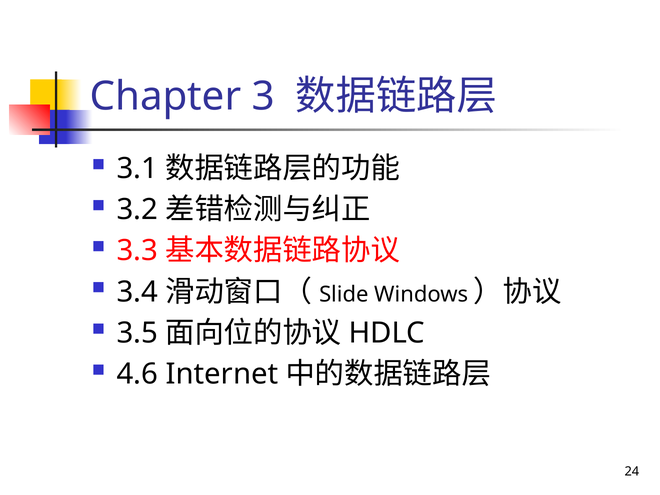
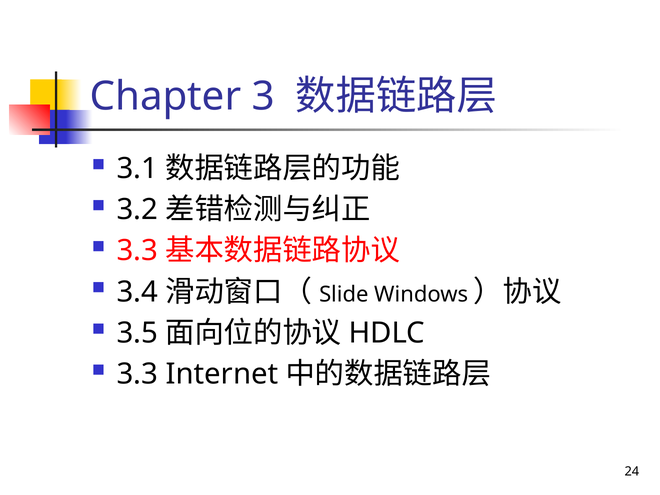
4.6 at (137, 374): 4.6 -> 3.3
